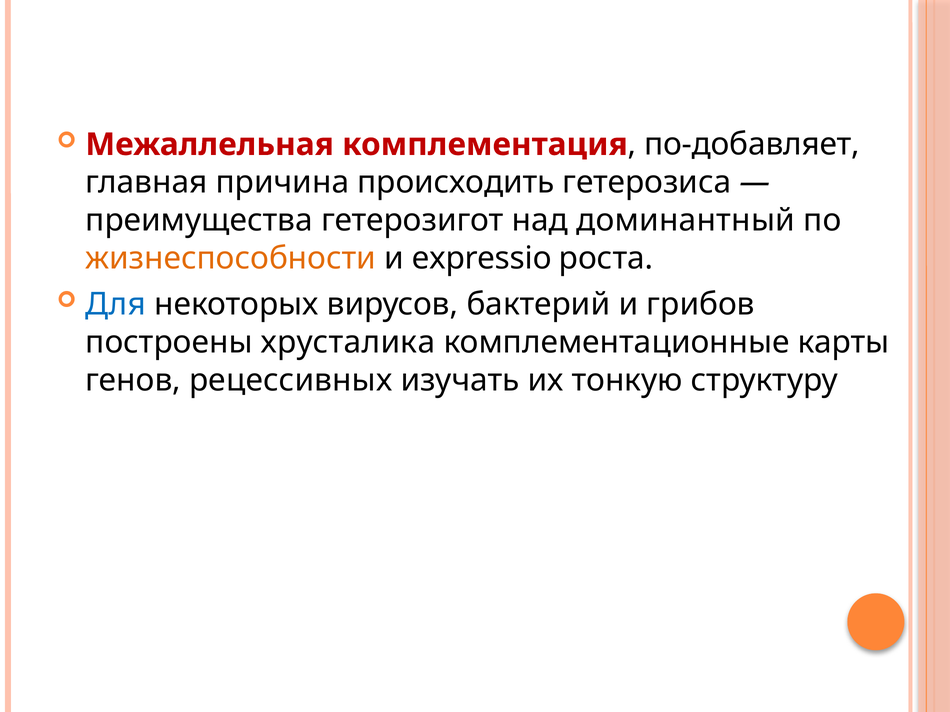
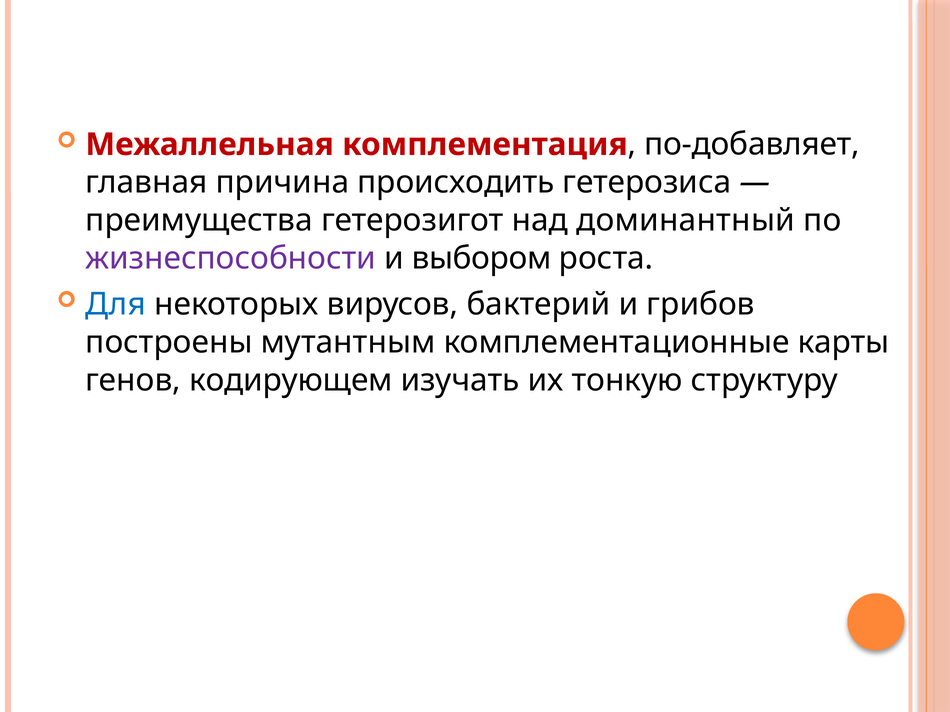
жизнеспособности colour: orange -> purple
expressio: expressio -> выбором
хрусталика: хрусталика -> мутантным
рецессивных: рецессивных -> кодирующем
